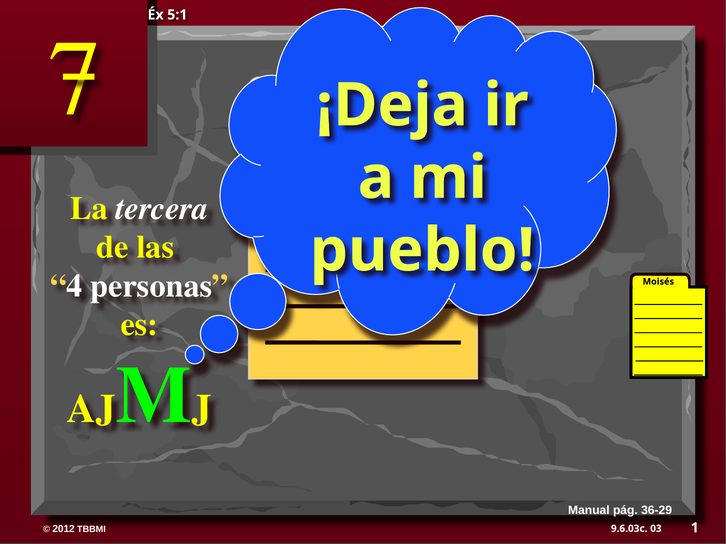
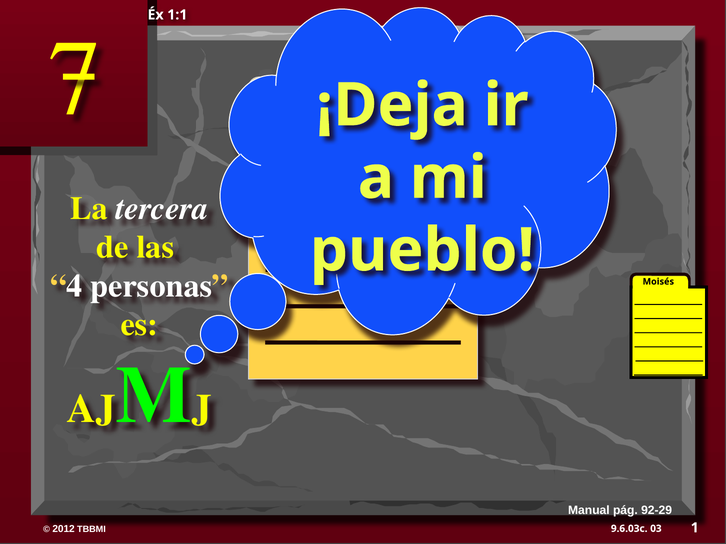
5:1: 5:1 -> 1:1
36-29: 36-29 -> 92-29
